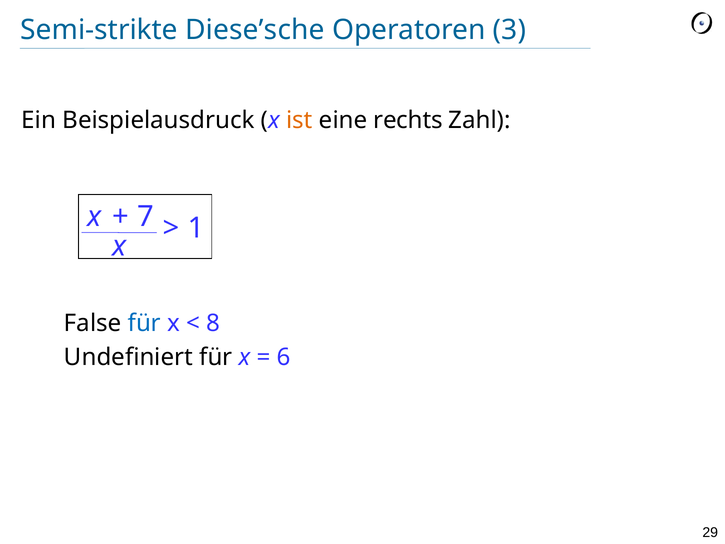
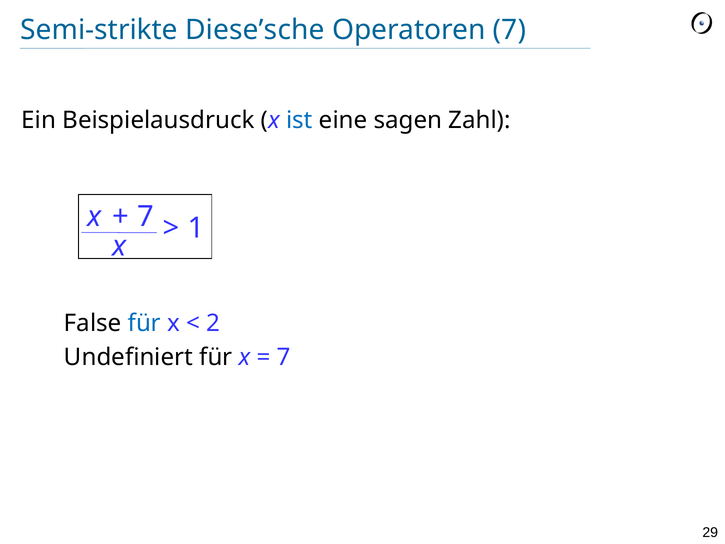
Operatoren 3: 3 -> 7
ist colour: orange -> blue
rechts: rechts -> sagen
8: 8 -> 2
6 at (284, 357): 6 -> 7
